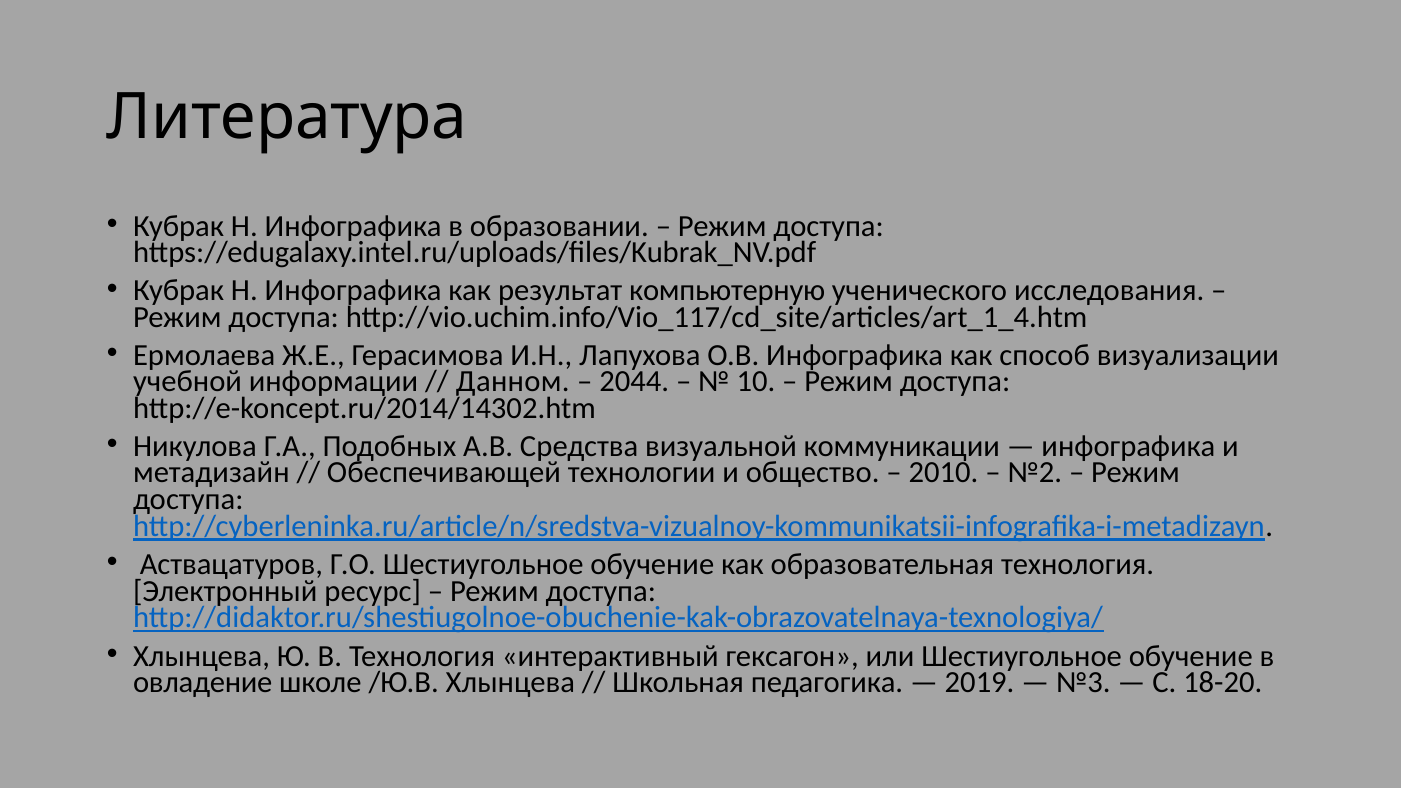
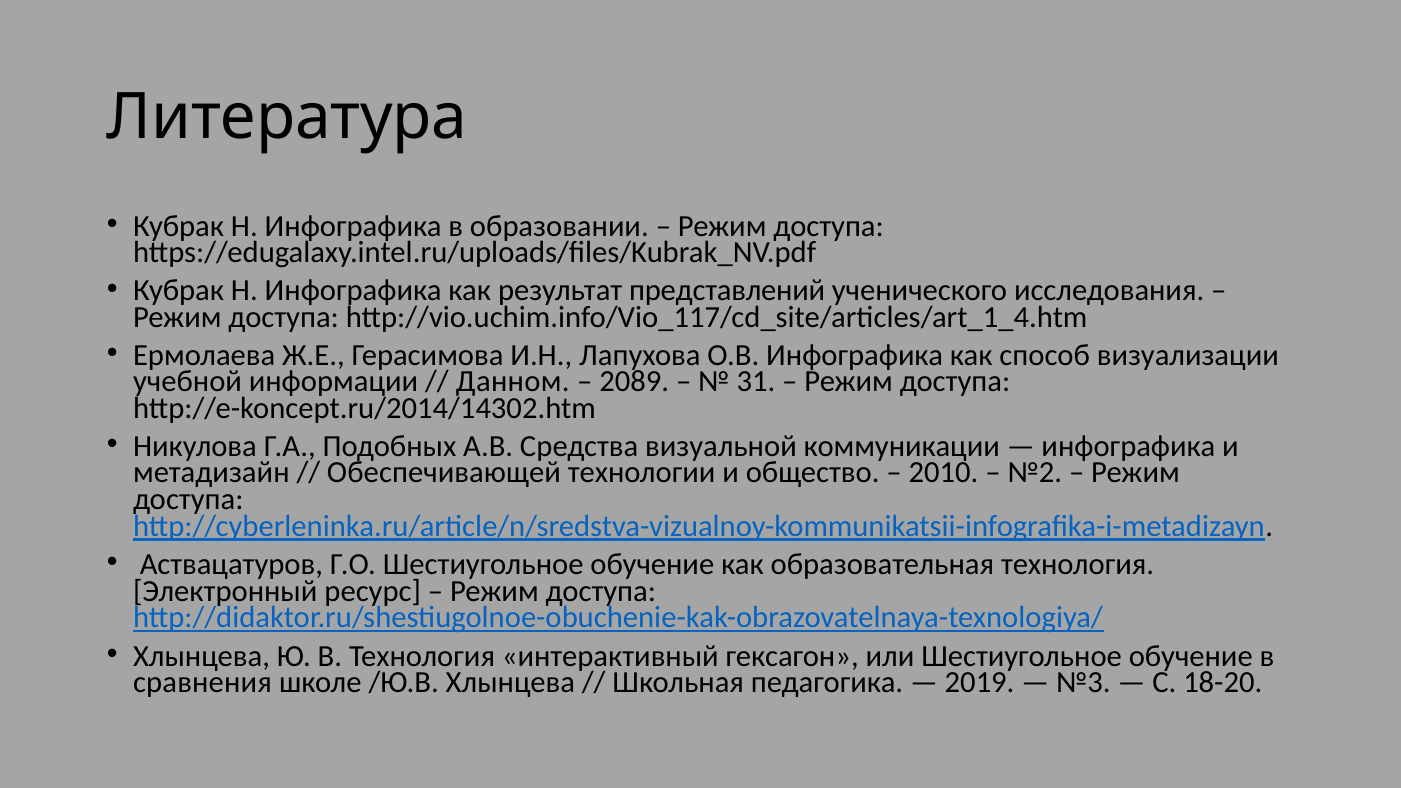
компьютерную: компьютерную -> представлений
2044: 2044 -> 2089
10: 10 -> 31
овладение: овладение -> сравнения
